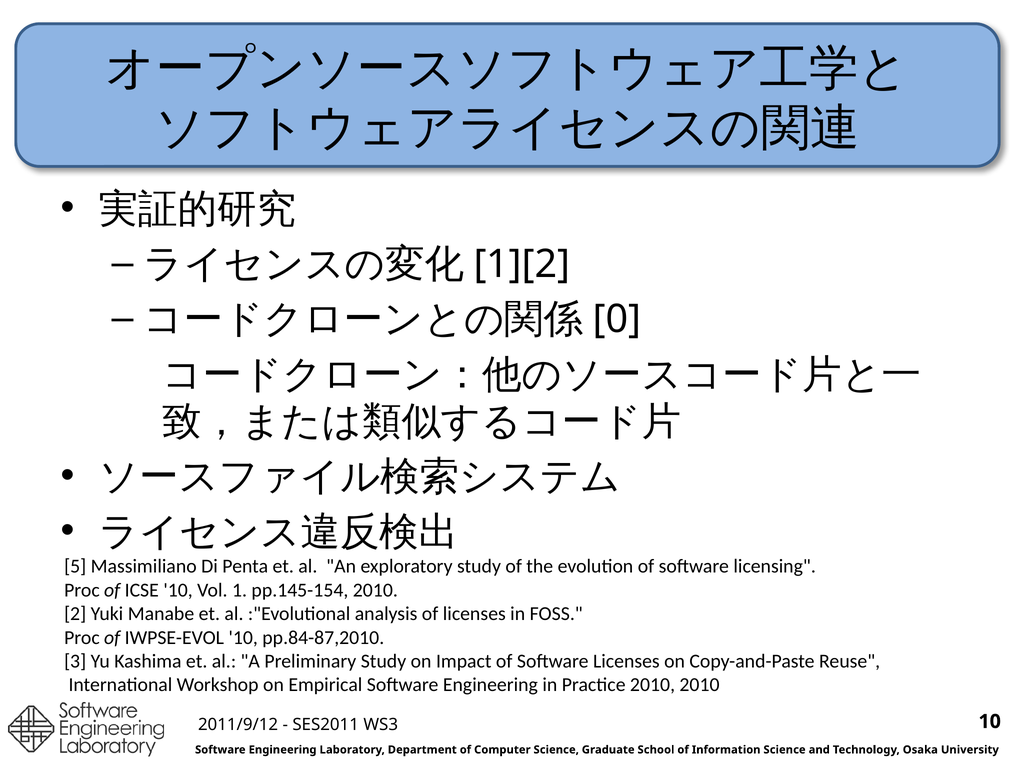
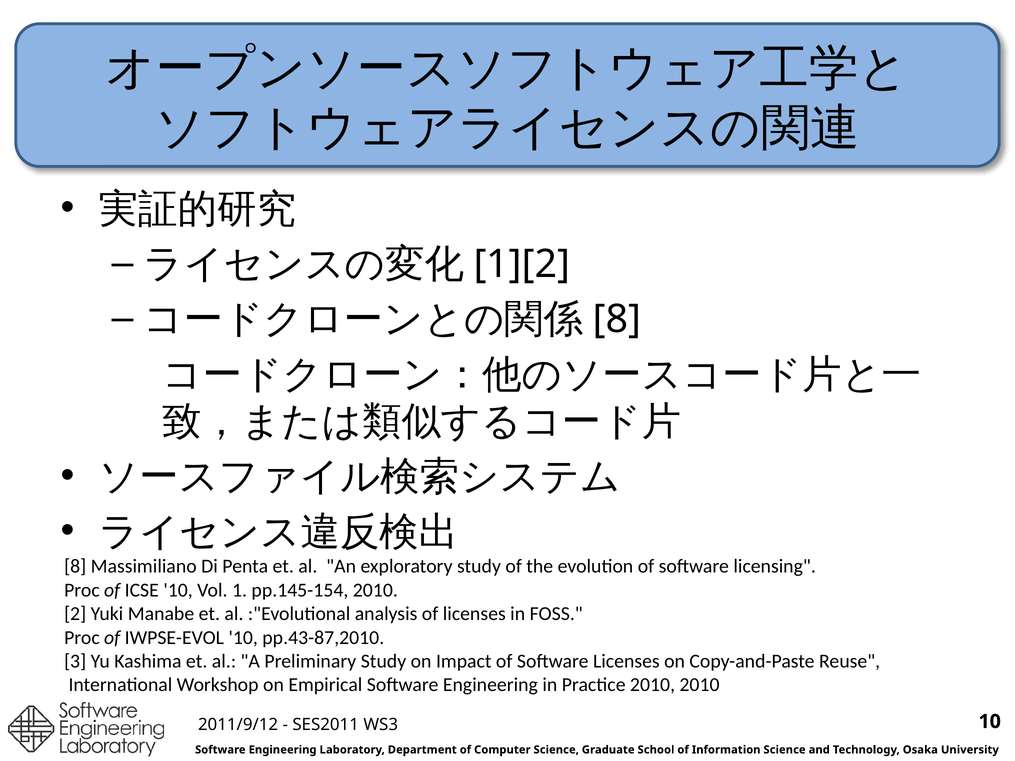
0 at (617, 319): 0 -> 8
5 at (75, 567): 5 -> 8
pp.84-87,2010: pp.84-87,2010 -> pp.43-87,2010
